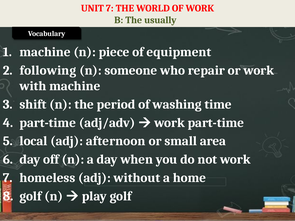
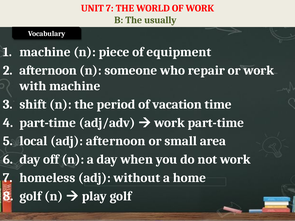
following at (48, 70): following -> afternoon
washing: washing -> vacation
